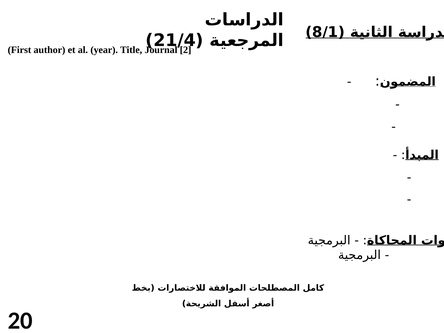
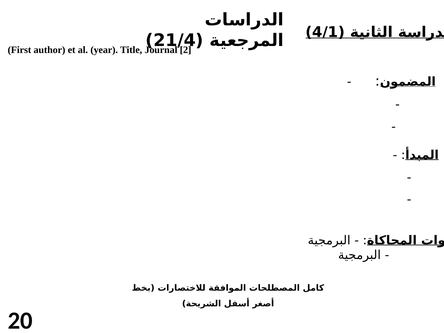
8/1: 8/1 -> 4/1
